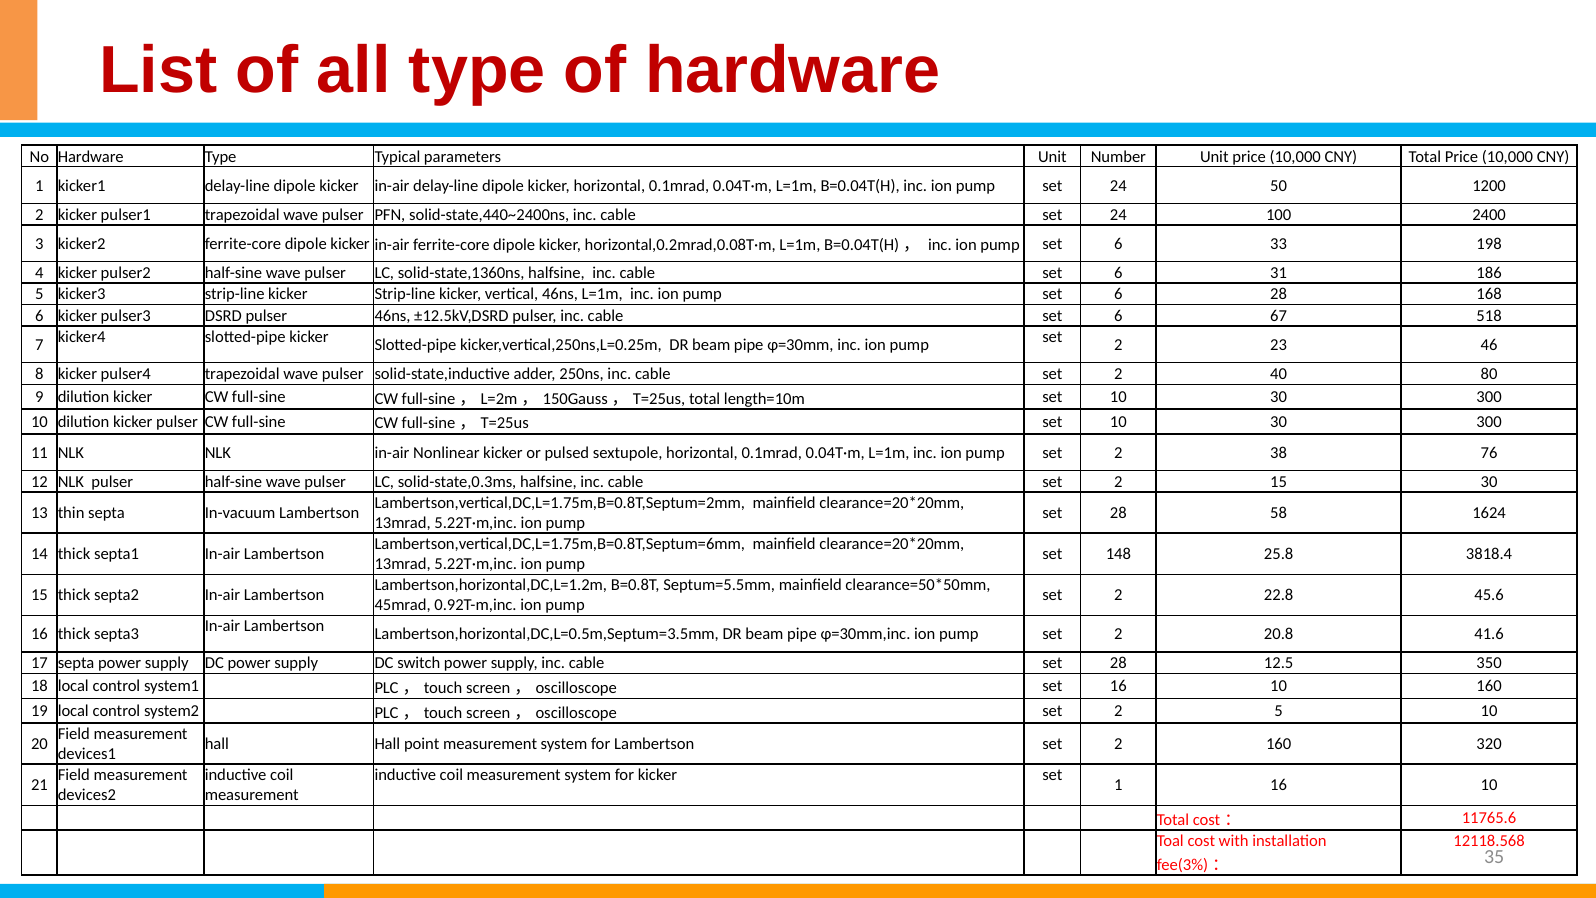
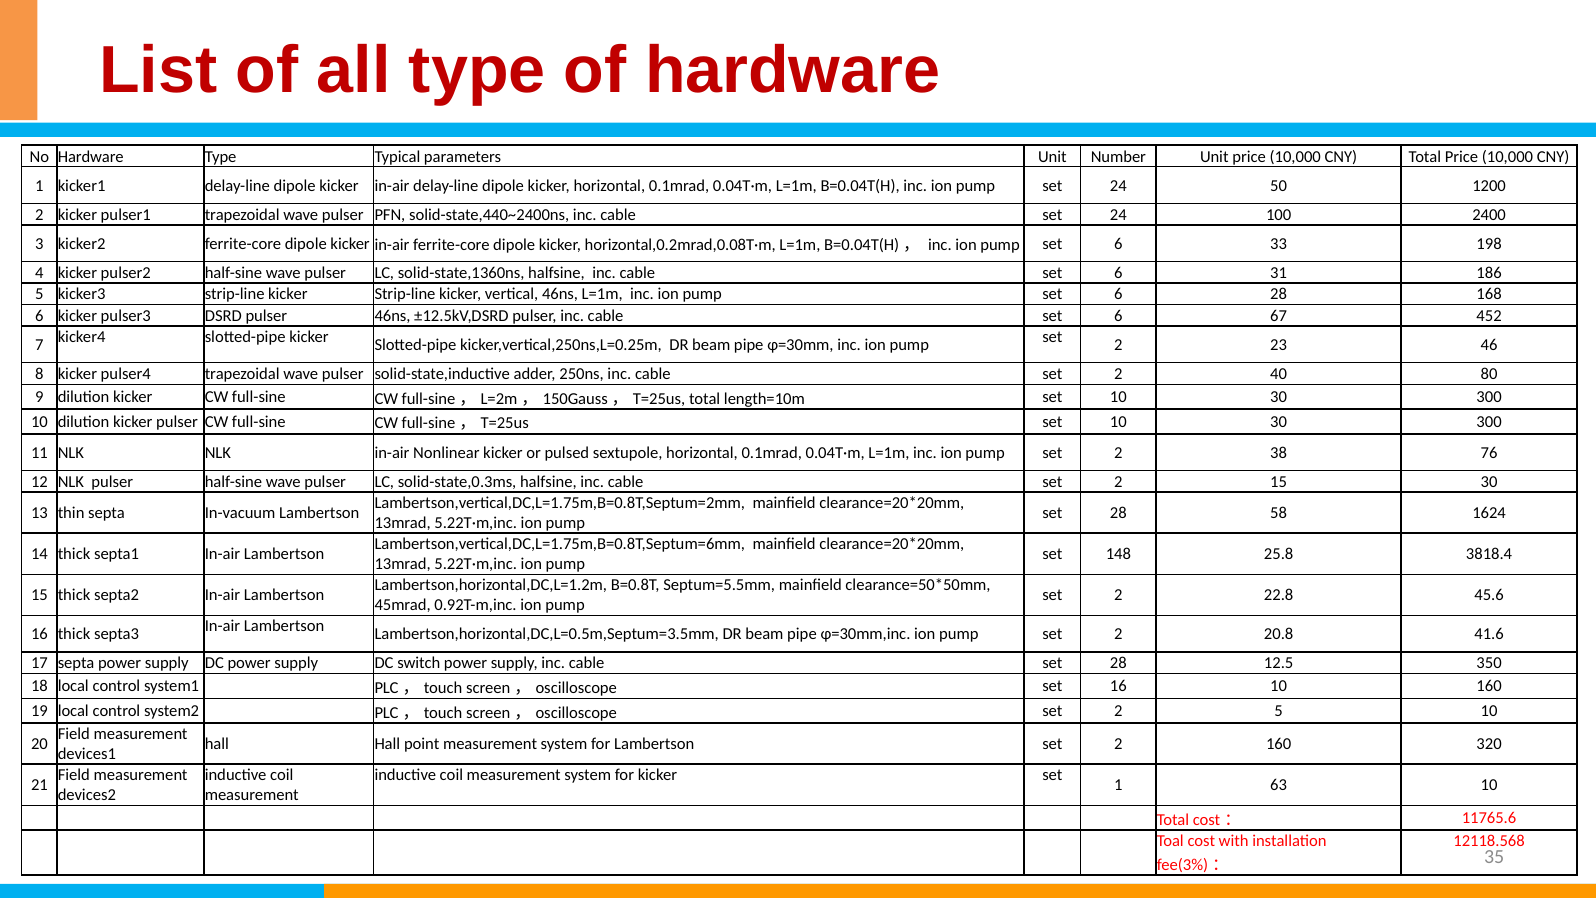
518: 518 -> 452
1 16: 16 -> 63
